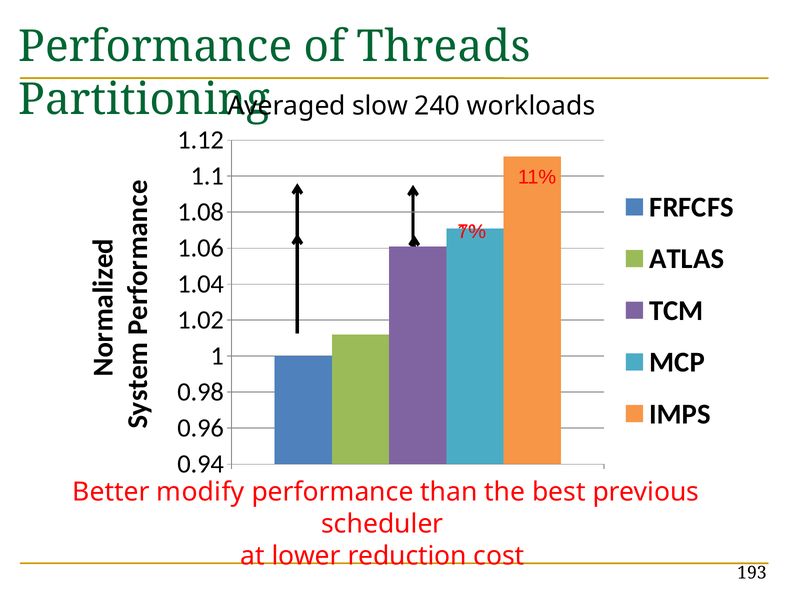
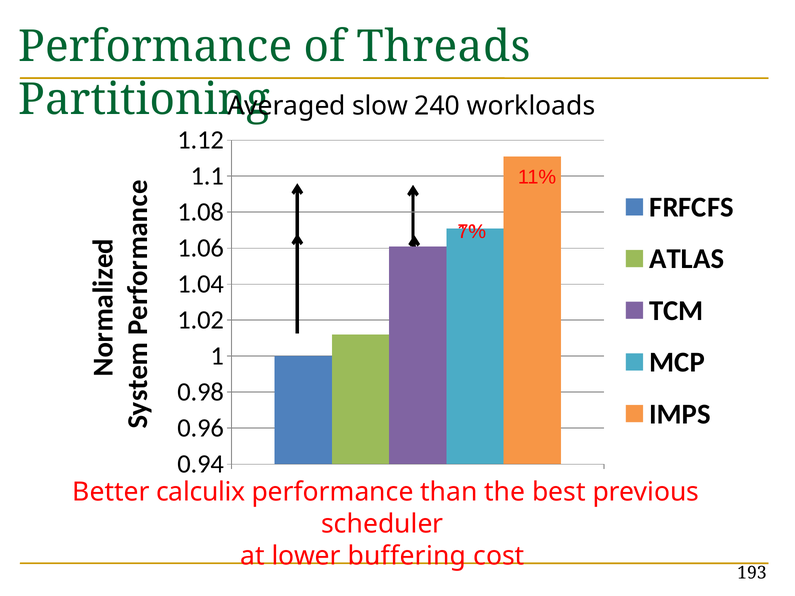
modify: modify -> calculix
reduction: reduction -> buffering
